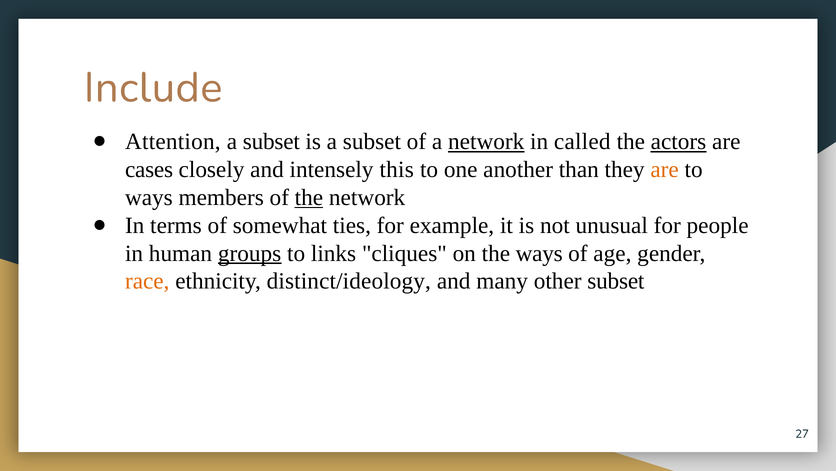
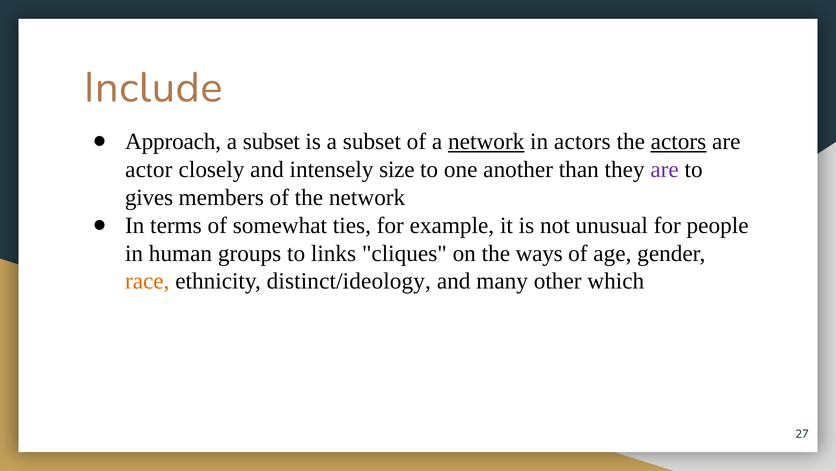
Attention: Attention -> Approach
in called: called -> actors
cases: cases -> actor
this: this -> size
are at (665, 169) colour: orange -> purple
ways at (149, 197): ways -> gives
the at (309, 197) underline: present -> none
groups underline: present -> none
other subset: subset -> which
